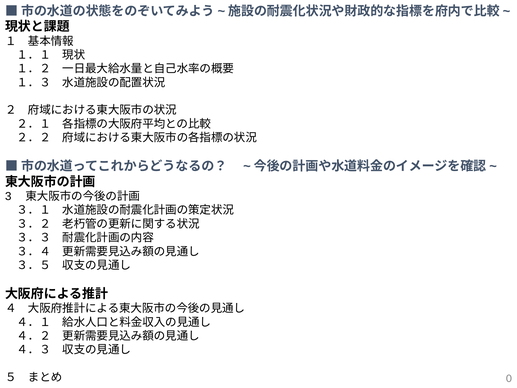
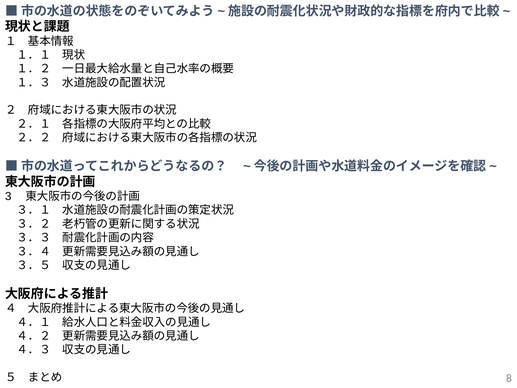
0: 0 -> 8
